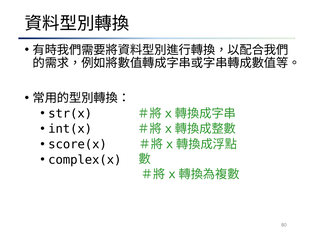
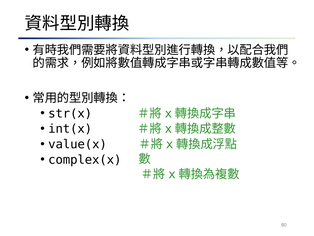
score(x: score(x -> value(x
